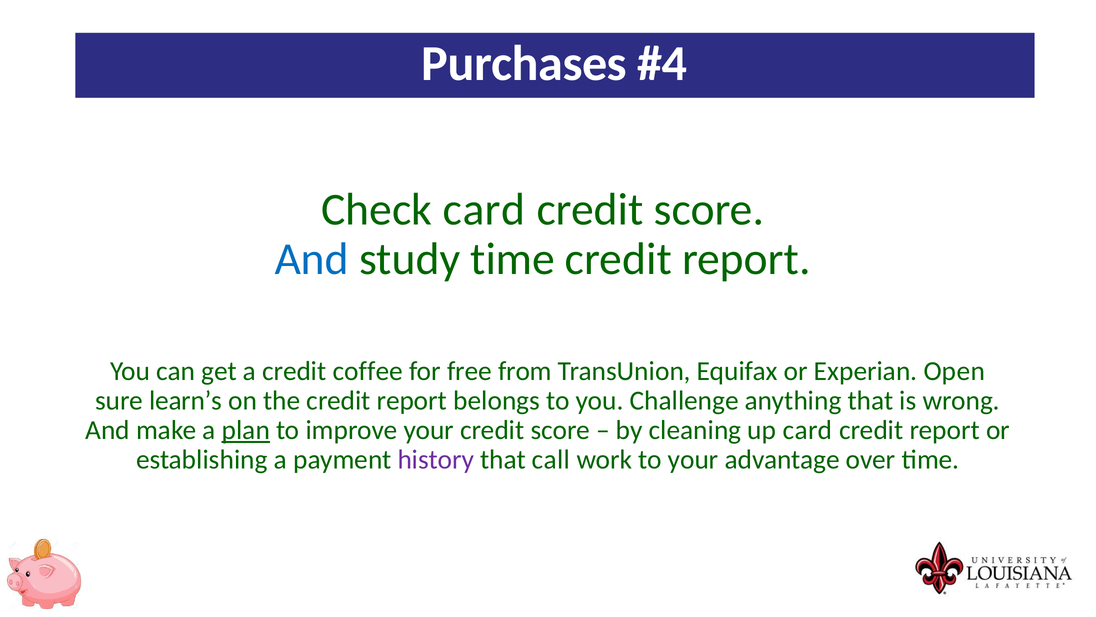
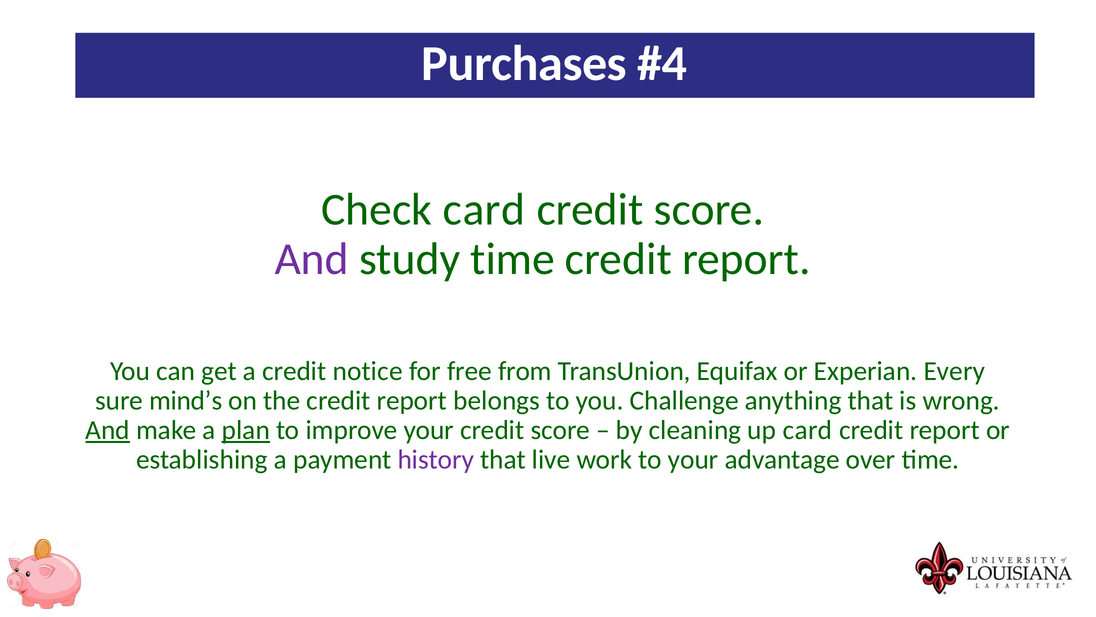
And at (312, 259) colour: blue -> purple
coffee: coffee -> notice
Open: Open -> Every
learn’s: learn’s -> mind’s
And at (108, 430) underline: none -> present
call: call -> live
